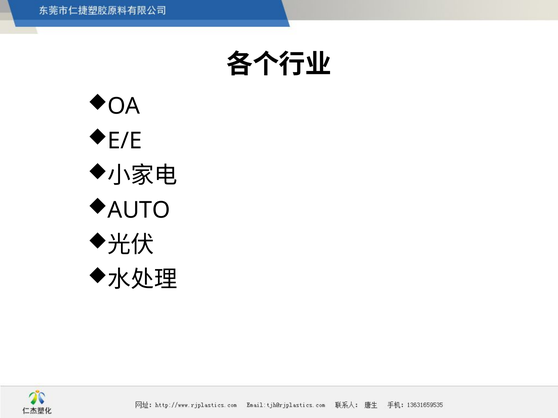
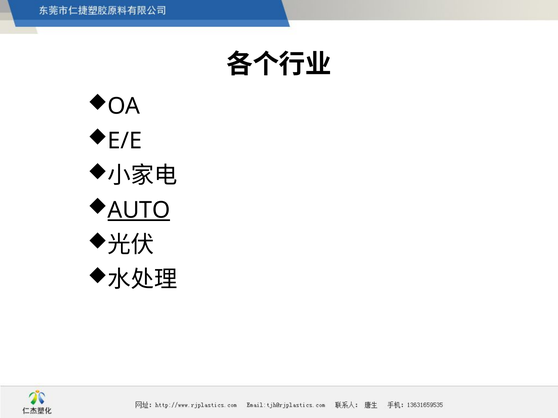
AUTO underline: none -> present
